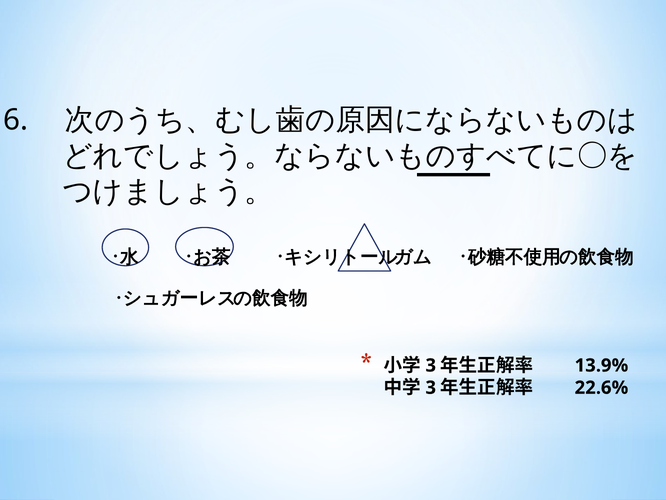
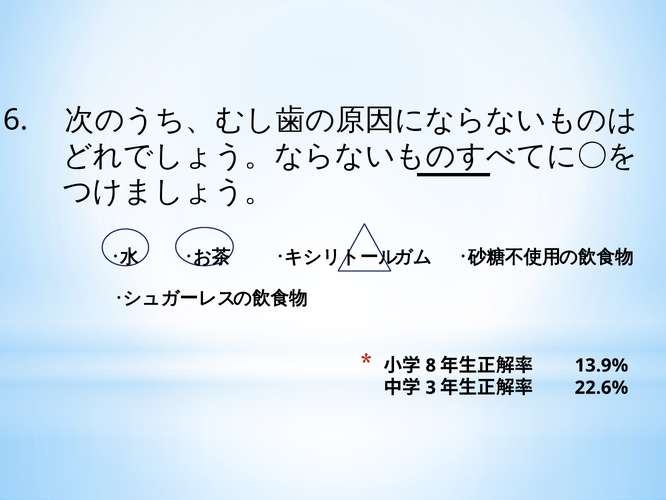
3 at (431, 365): 3 -> 8
